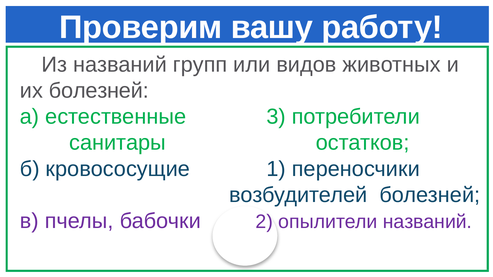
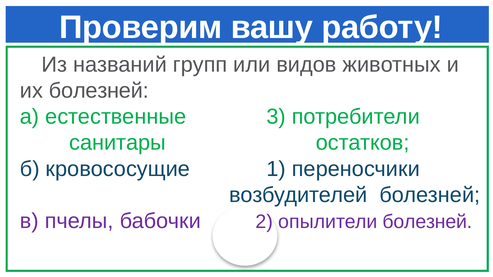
опылители названий: названий -> болезней
